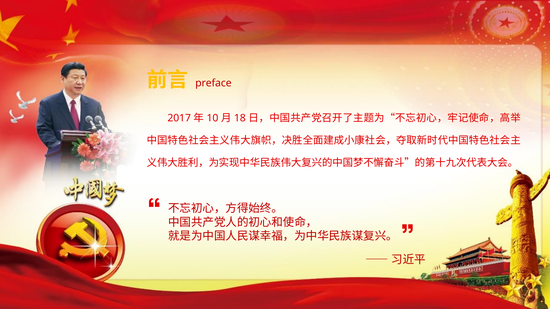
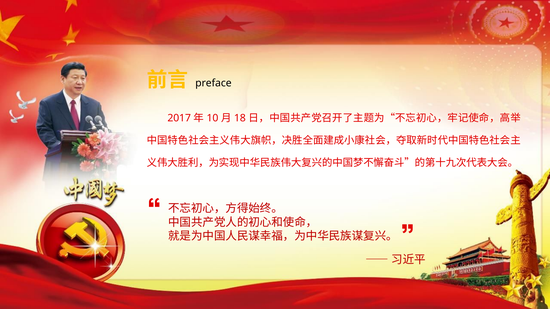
preface colour: red -> black
